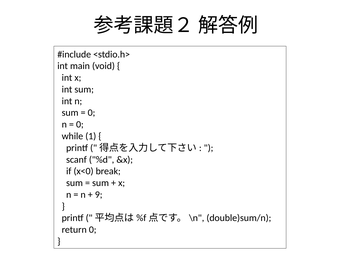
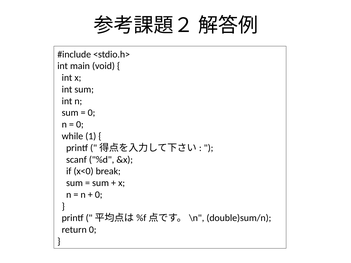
9 at (99, 195): 9 -> 0
